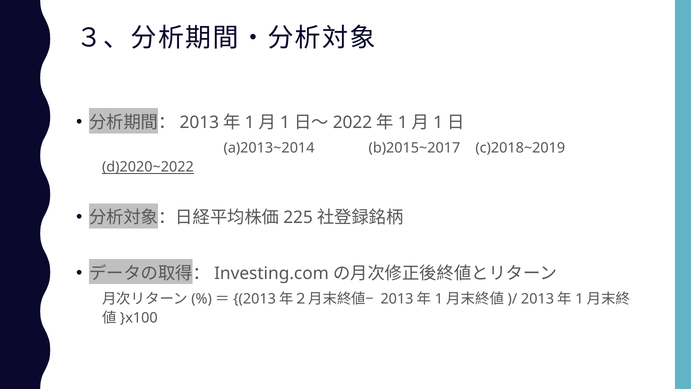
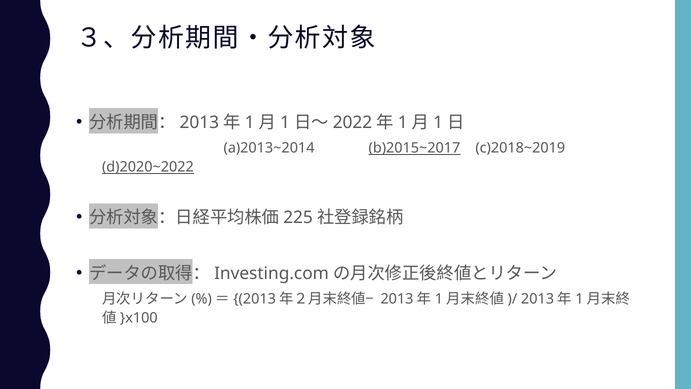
b)2015~2017 underline: none -> present
